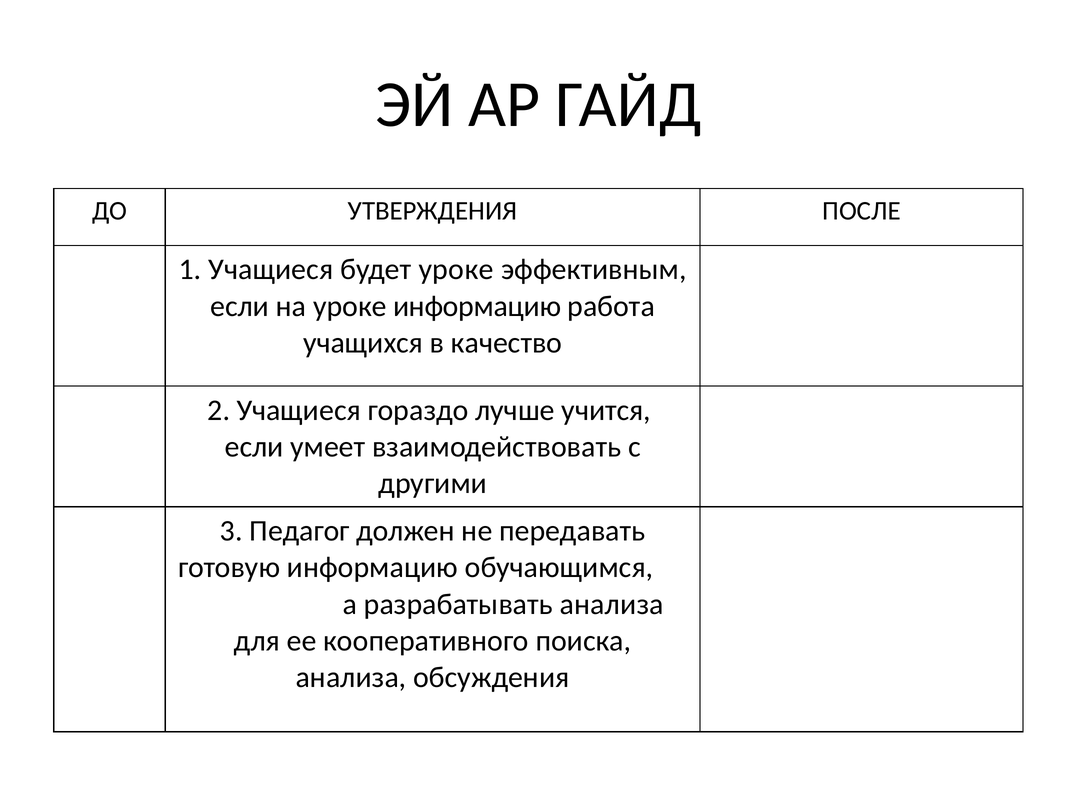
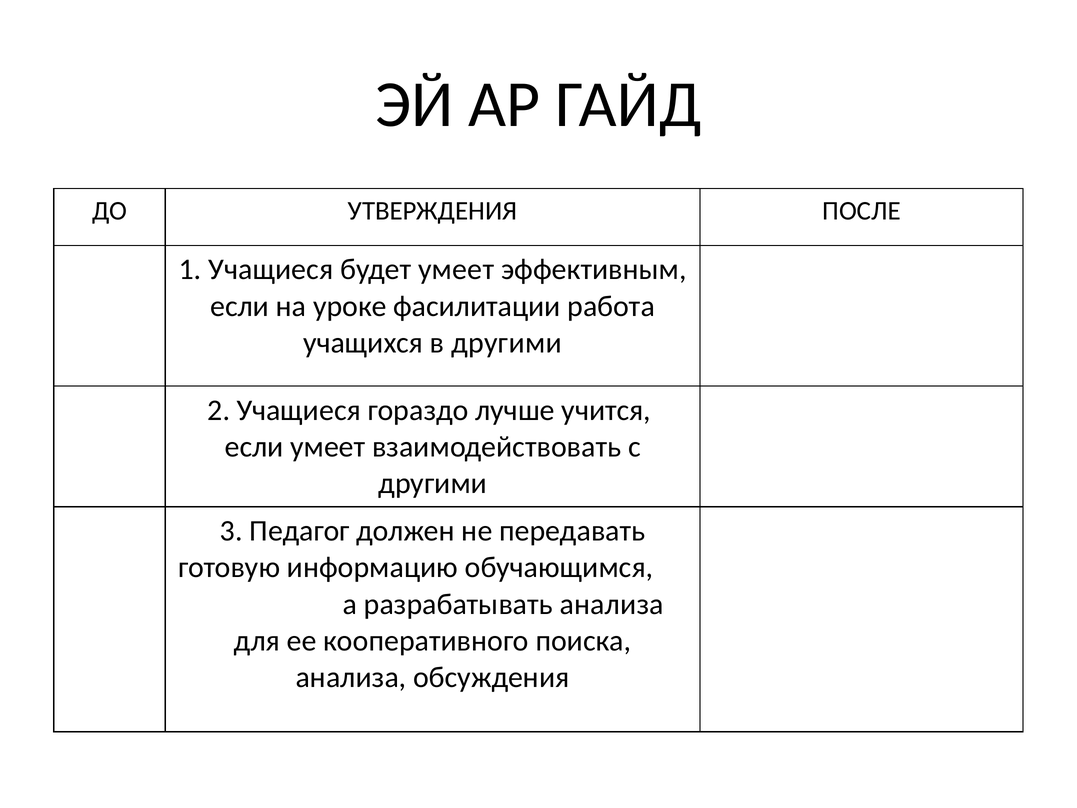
будет уроке: уроке -> умеет
уроке информацию: информацию -> фасилитации
в качество: качество -> другими
